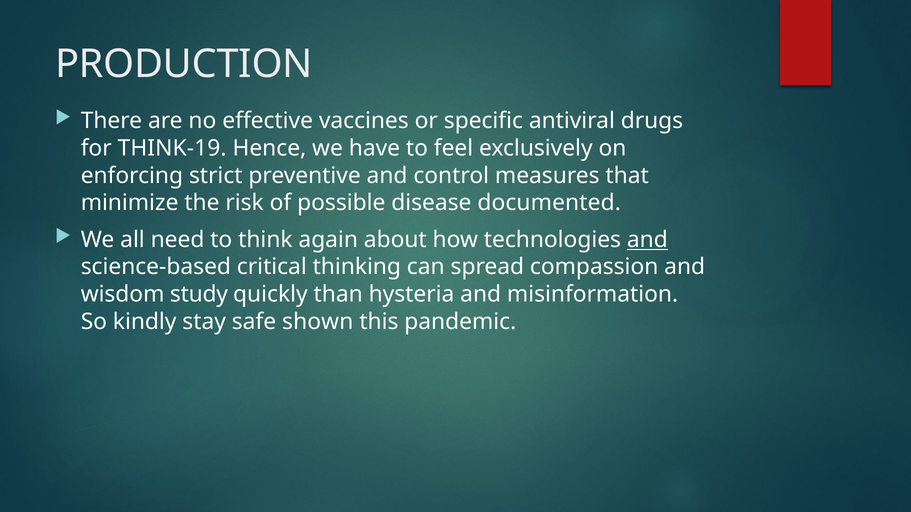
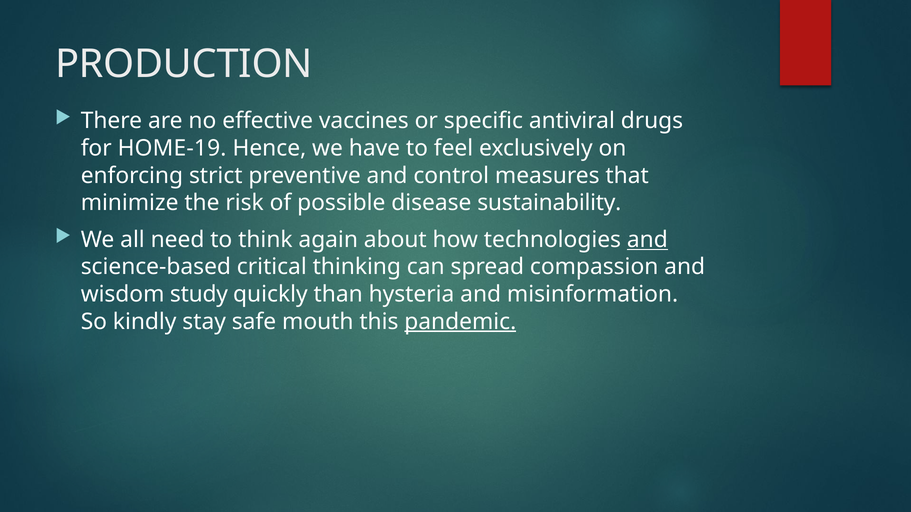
THINK-19: THINK-19 -> HOME-19
documented: documented -> sustainability
shown: shown -> mouth
pandemic underline: none -> present
